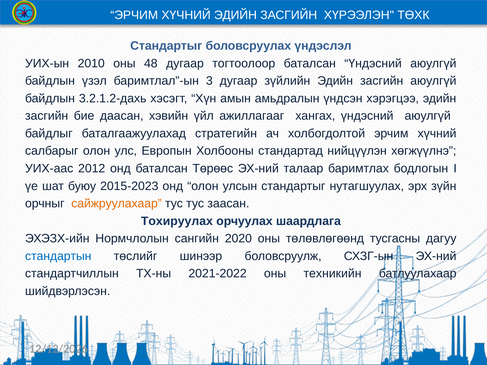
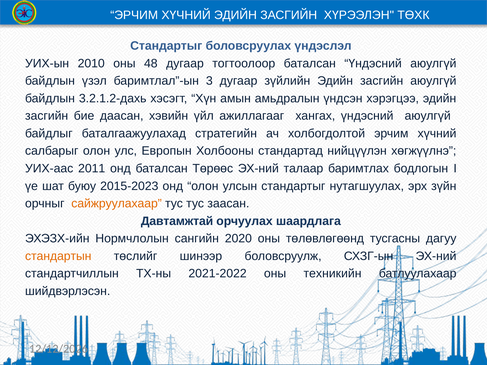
2012: 2012 -> 2011
Тохируулах: Тохируулах -> Давтамжтай
стандартын colour: blue -> orange
